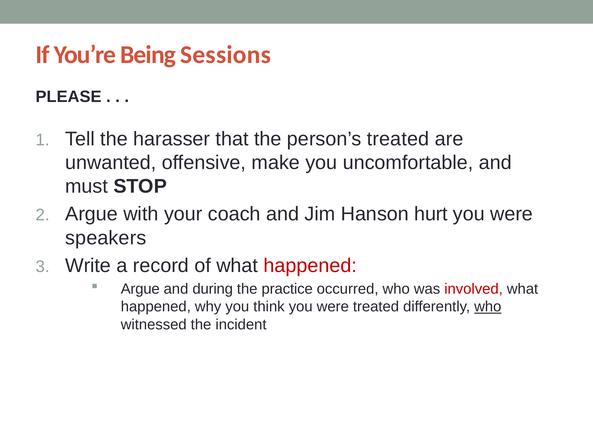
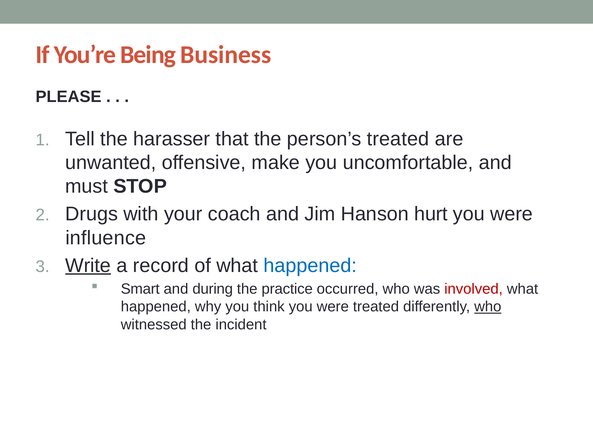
Sessions: Sessions -> Business
Argue at (92, 214): Argue -> Drugs
speakers: speakers -> influence
Write underline: none -> present
happened at (310, 265) colour: red -> blue
Argue at (140, 289): Argue -> Smart
